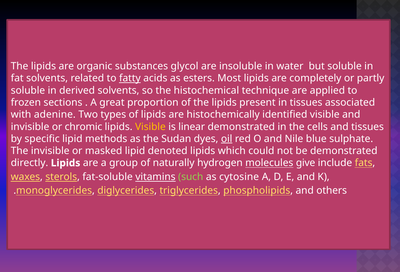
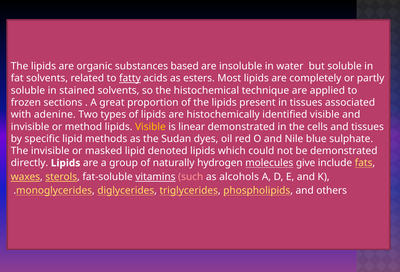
glycol: glycol -> based
derived: derived -> stained
chromic: chromic -> method
oil underline: present -> none
such colour: light green -> pink
cytosine: cytosine -> alcohols
